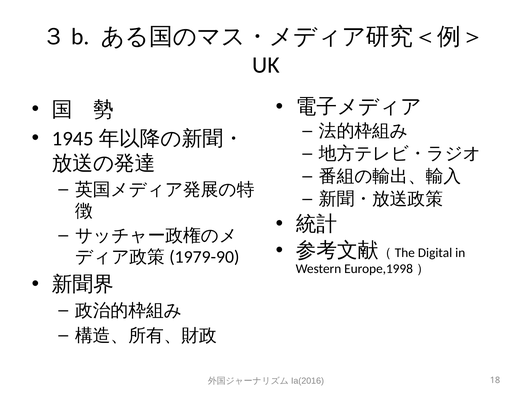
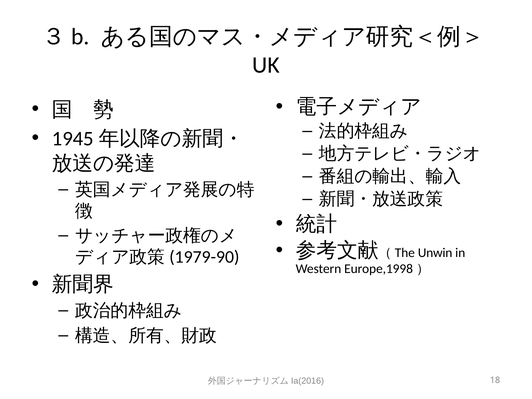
Digital: Digital -> Unwin
